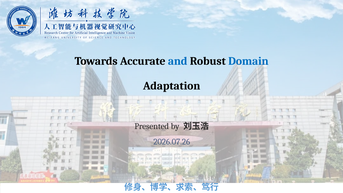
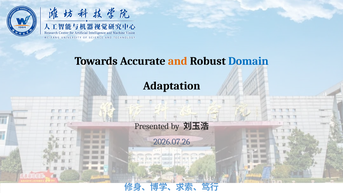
and colour: blue -> orange
